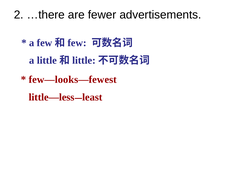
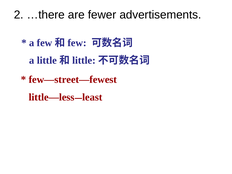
few—looks—fewest: few—looks—fewest -> few—street—fewest
